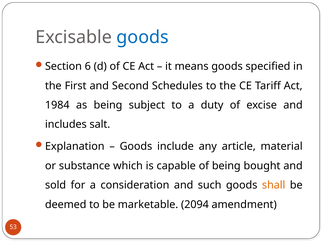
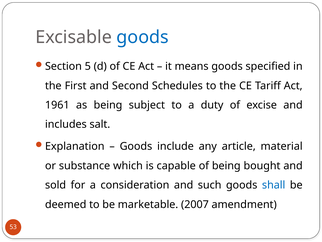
6: 6 -> 5
1984: 1984 -> 1961
shall colour: orange -> blue
2094: 2094 -> 2007
